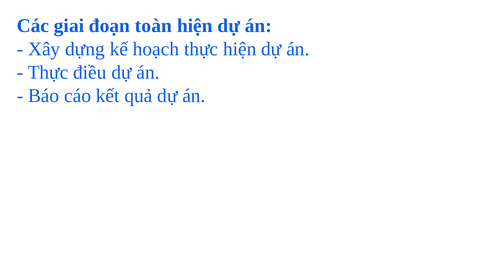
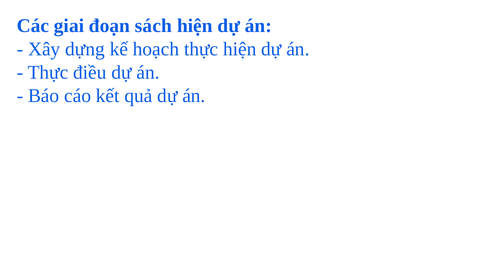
toàn: toàn -> sách
